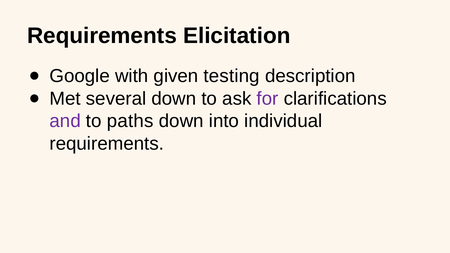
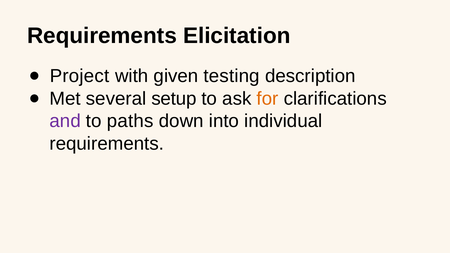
Google: Google -> Project
several down: down -> setup
for colour: purple -> orange
